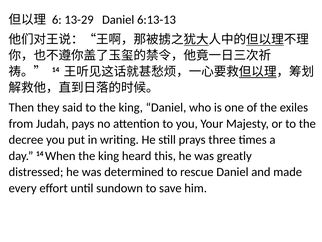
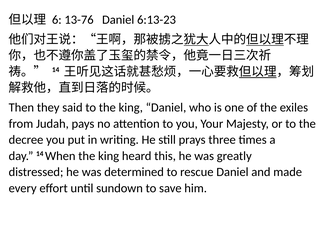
13-29: 13-29 -> 13-76
6:13-13: 6:13-13 -> 6:13-23
